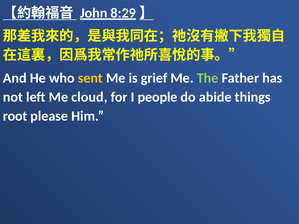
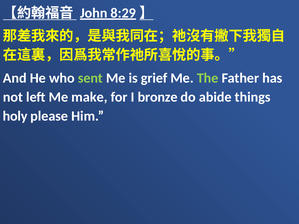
sent colour: yellow -> light green
cloud: cloud -> make
people: people -> bronze
root: root -> holy
